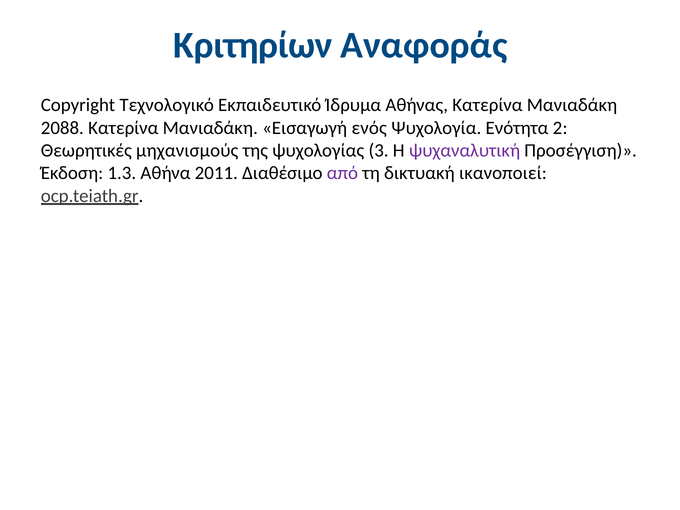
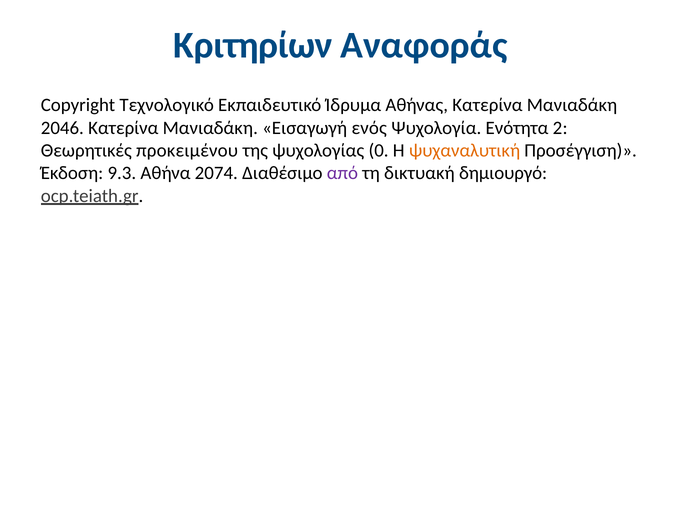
2088: 2088 -> 2046
μηχανισμούς: μηχανισμούς -> προκειμένου
3: 3 -> 0
ψυχαναλυτική colour: purple -> orange
1.3: 1.3 -> 9.3
2011: 2011 -> 2074
ικανοποιεί: ικανοποιεί -> δημιουργό
